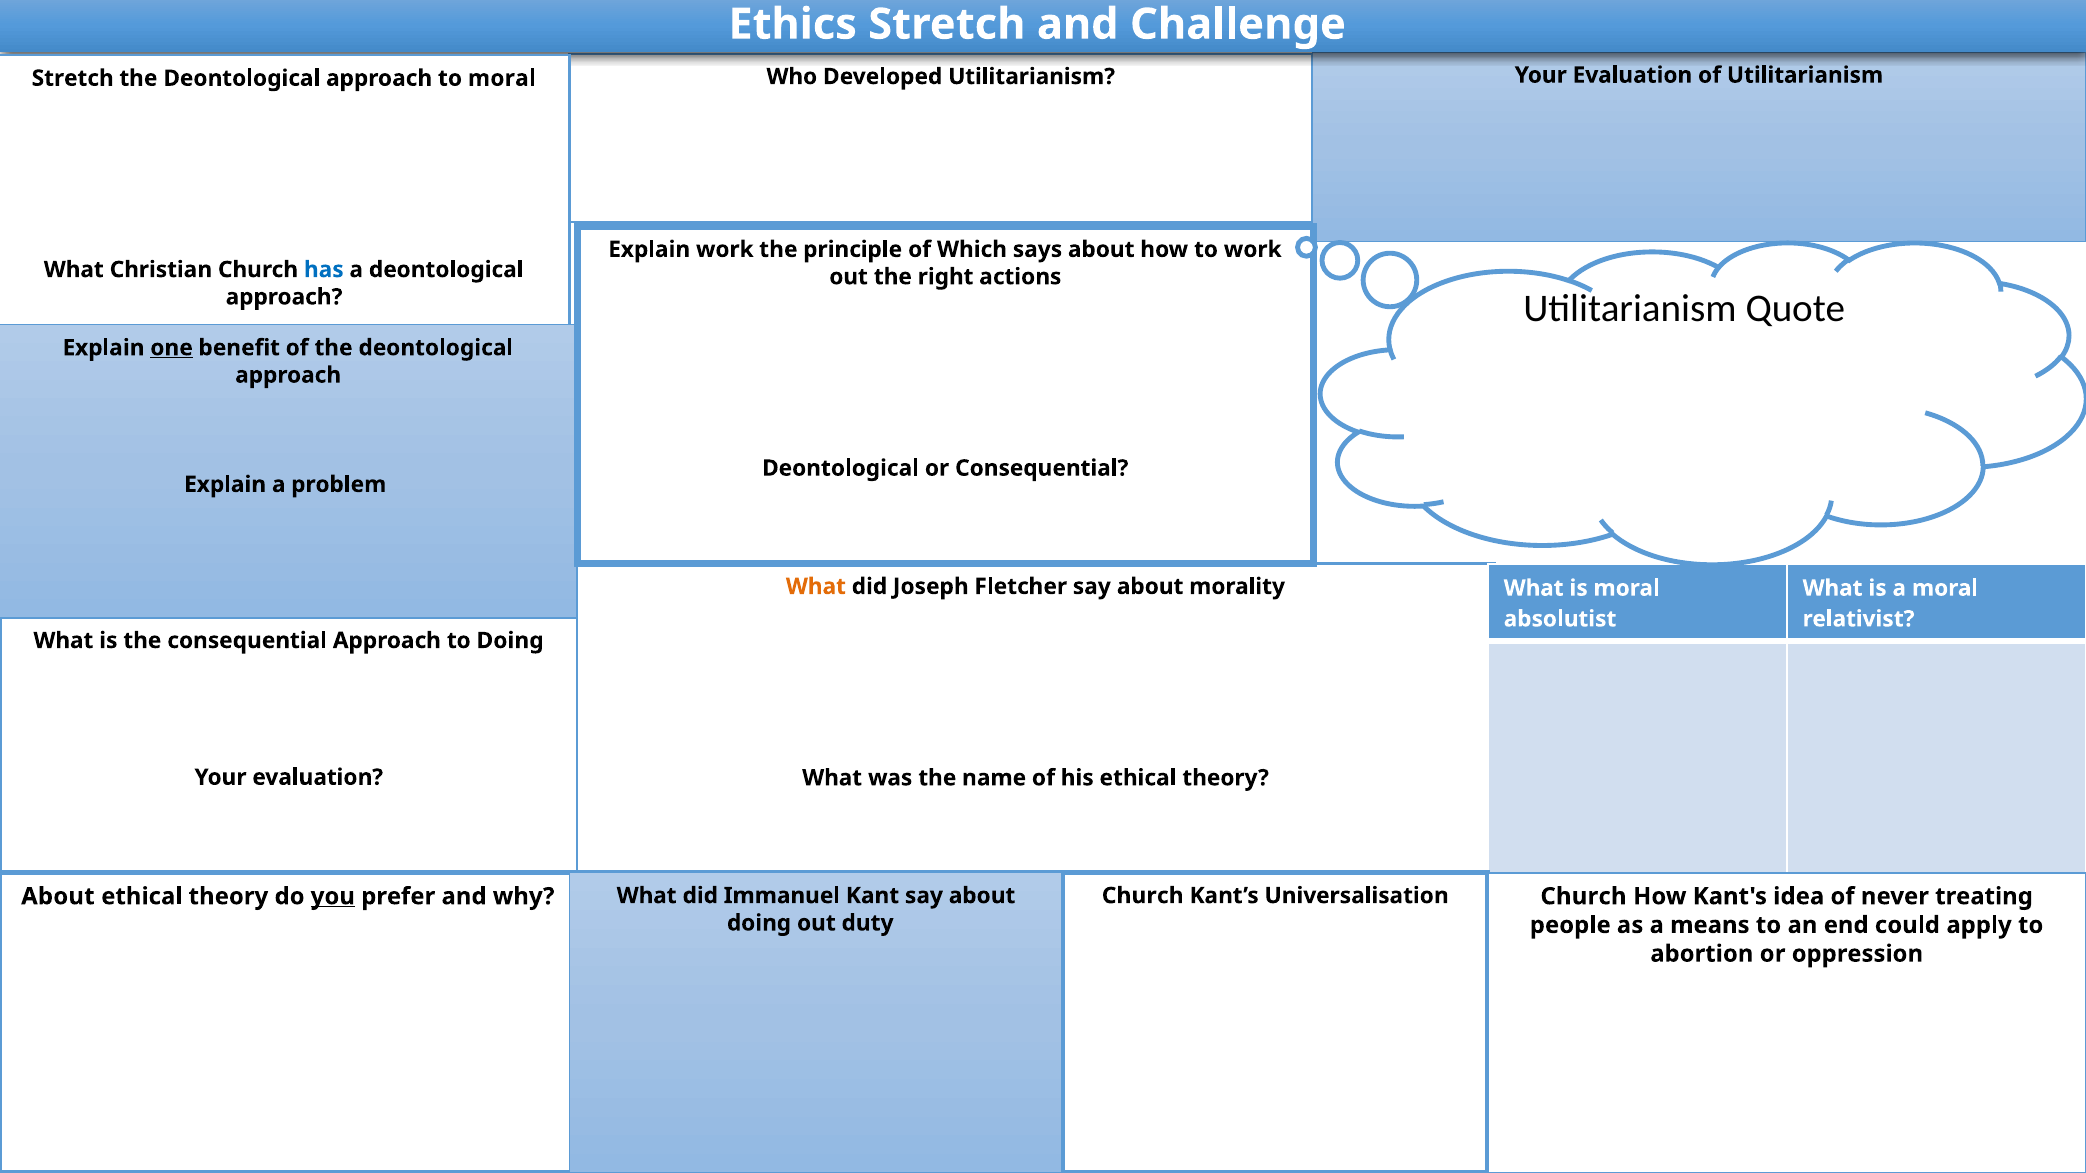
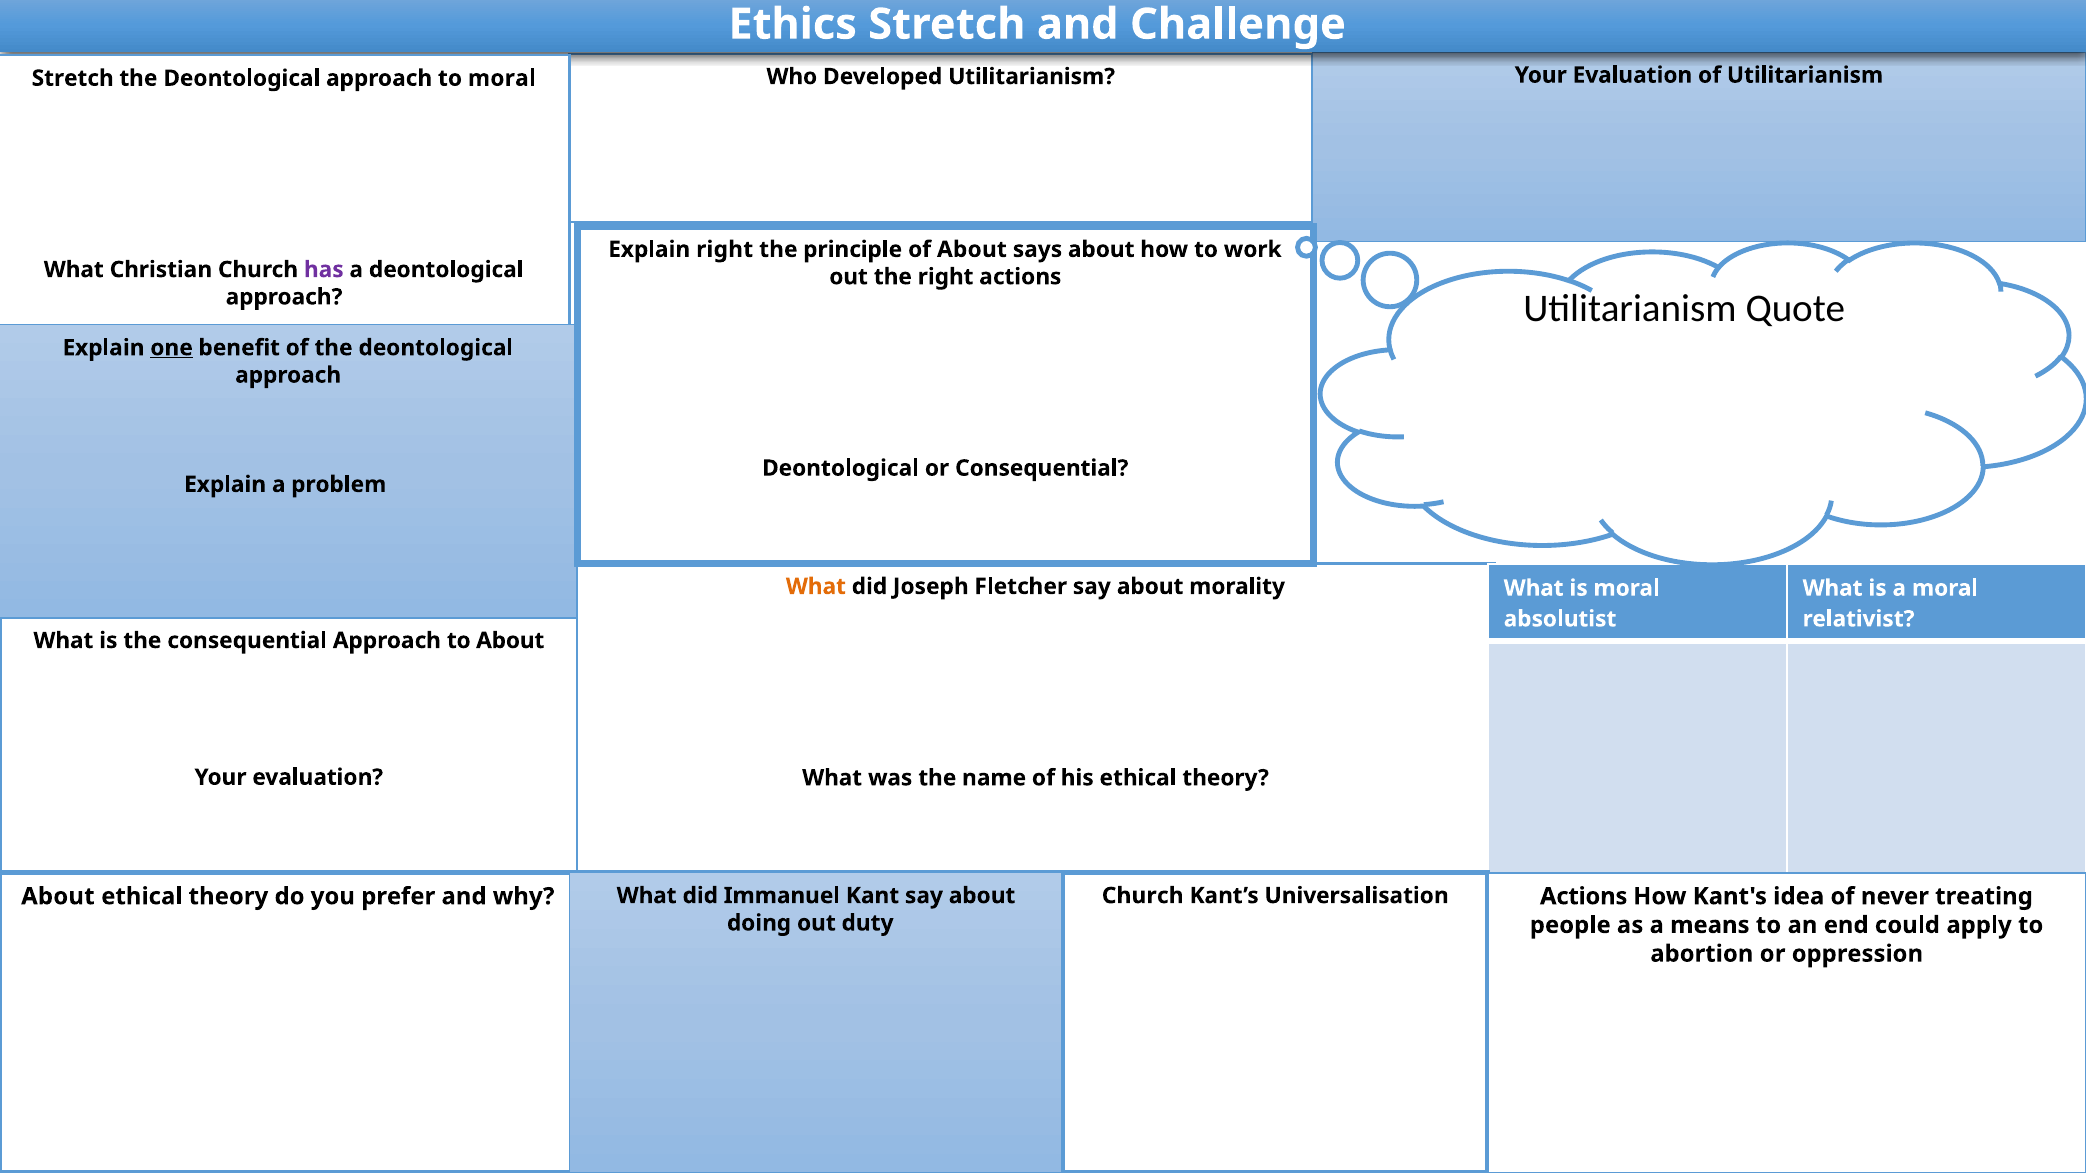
Explain work: work -> right
of Which: Which -> About
has colour: blue -> purple
to Doing: Doing -> About
Universalisation Church: Church -> Actions
you underline: present -> none
